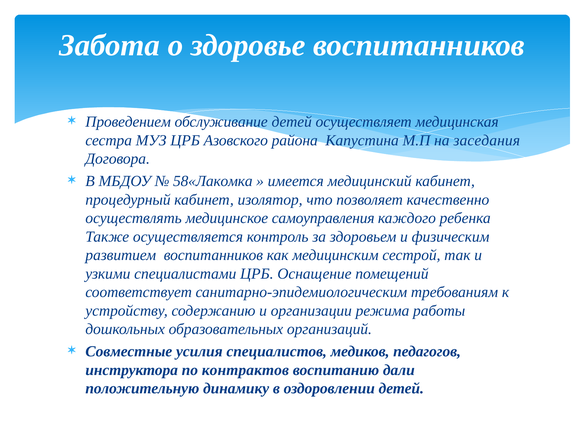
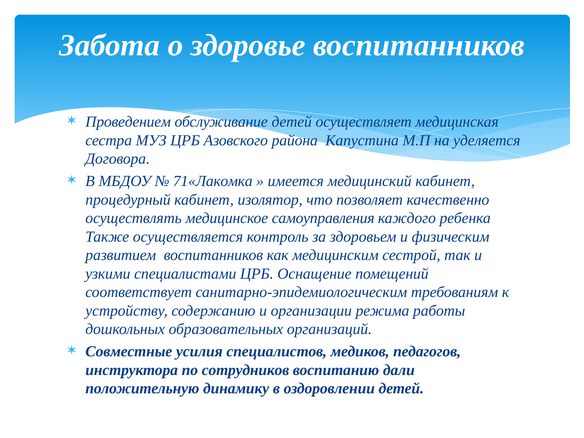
заседания: заседания -> уделяется
58«Лакомка: 58«Лакомка -> 71«Лакомка
контрактов: контрактов -> сотрудников
